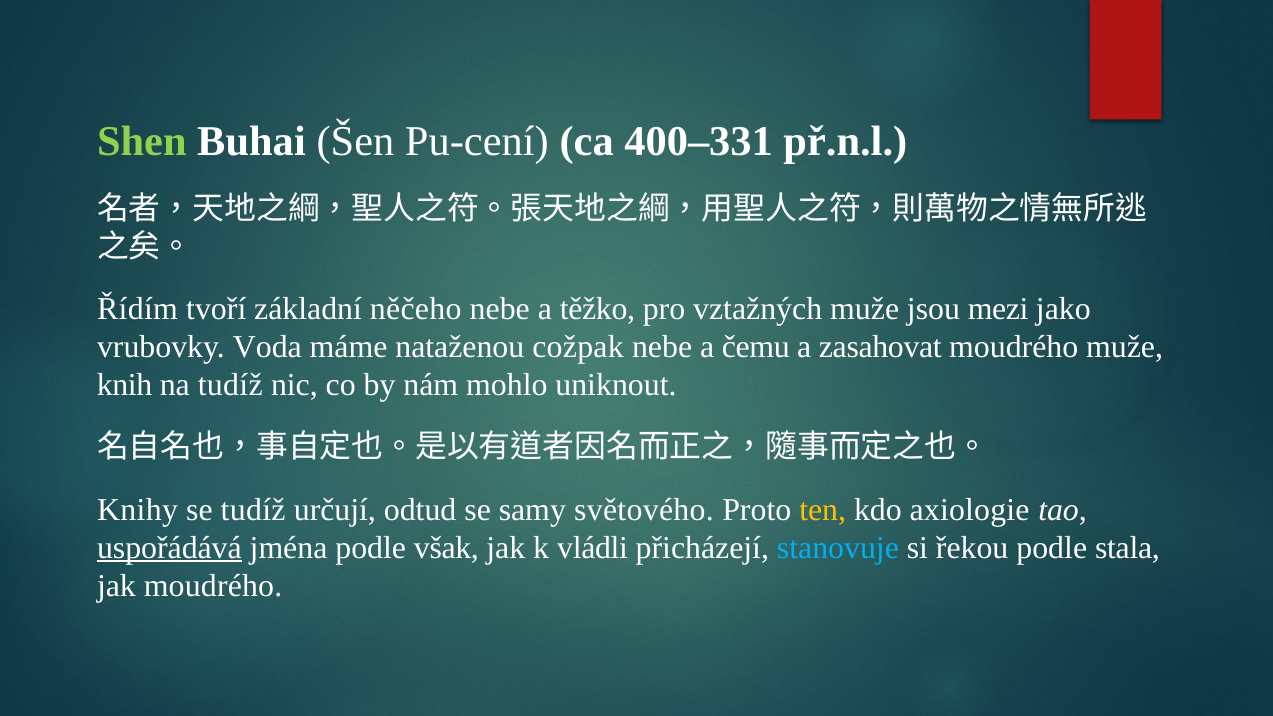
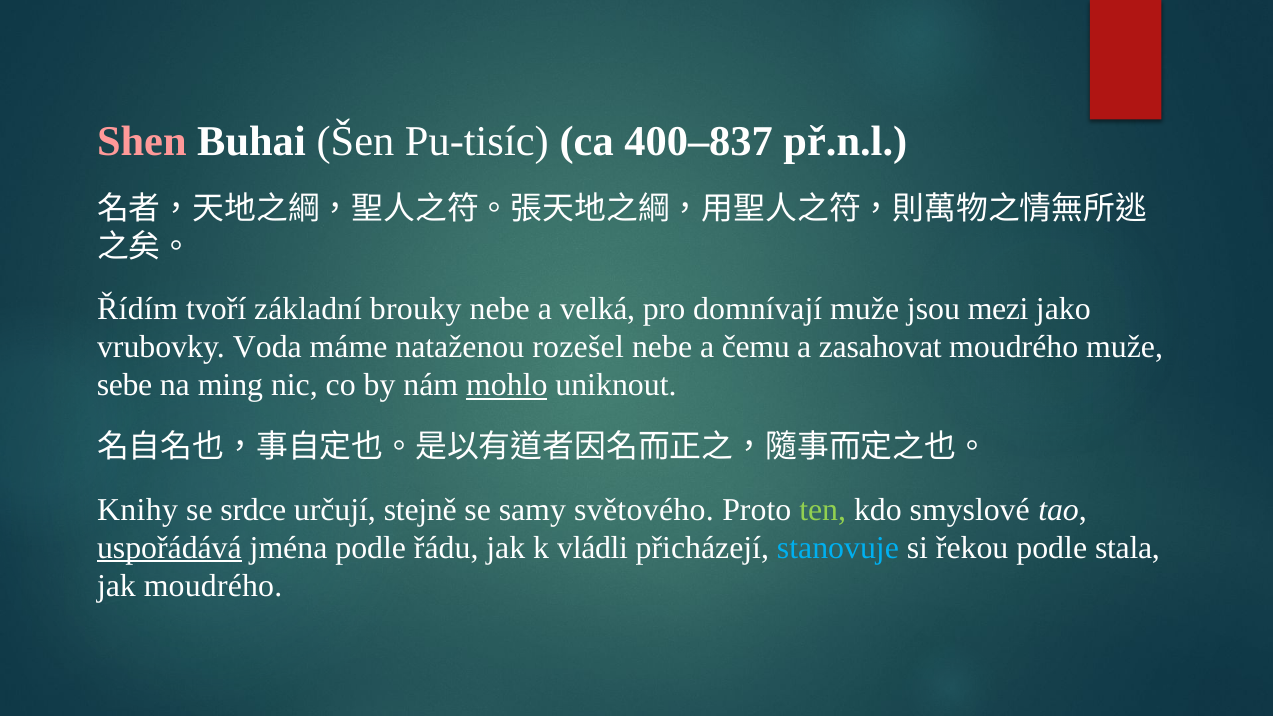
Shen colour: light green -> pink
Pu-cení: Pu-cení -> Pu-tisíc
400–331: 400–331 -> 400–837
něčeho: něčeho -> brouky
těžko: těžko -> velká
vztažných: vztažných -> domnívají
cožpak: cožpak -> rozešel
knih: knih -> sebe
na tudíž: tudíž -> ming
mohlo underline: none -> present
se tudíž: tudíž -> srdce
odtud: odtud -> stejně
ten colour: yellow -> light green
axiologie: axiologie -> smyslové
však: však -> řádu
